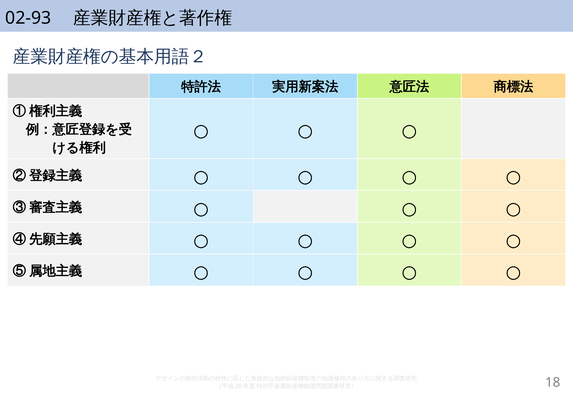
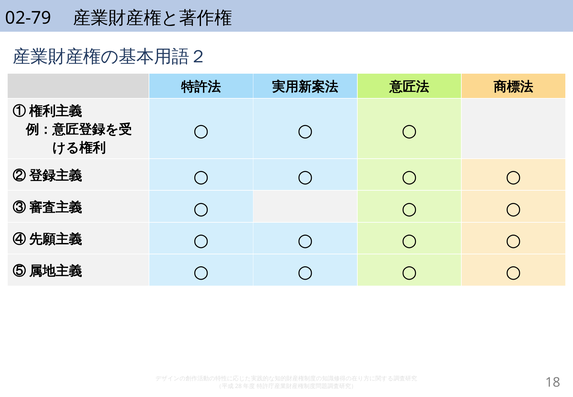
02-93: 02-93 -> 02-79
